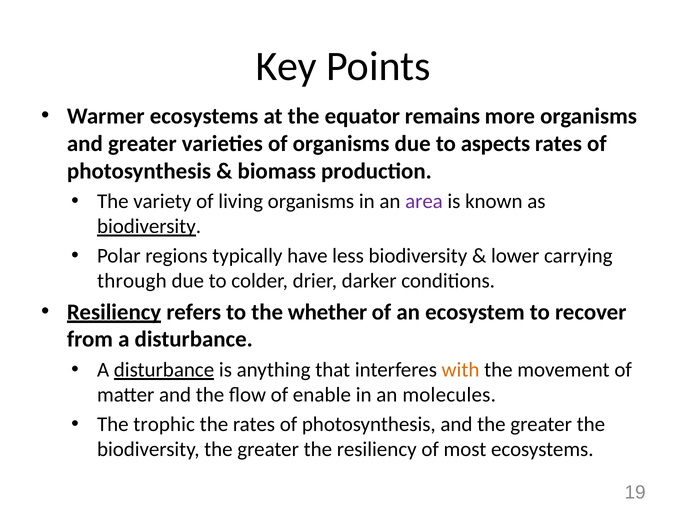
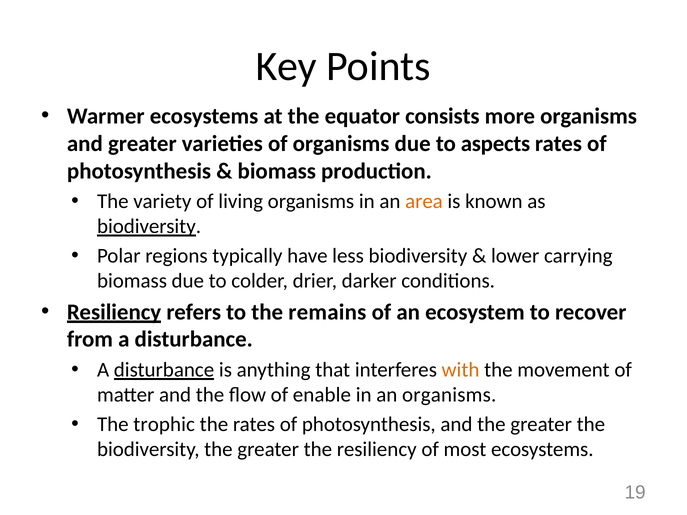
remains: remains -> consists
area colour: purple -> orange
through at (132, 281): through -> biomass
whether: whether -> remains
an molecules: molecules -> organisms
